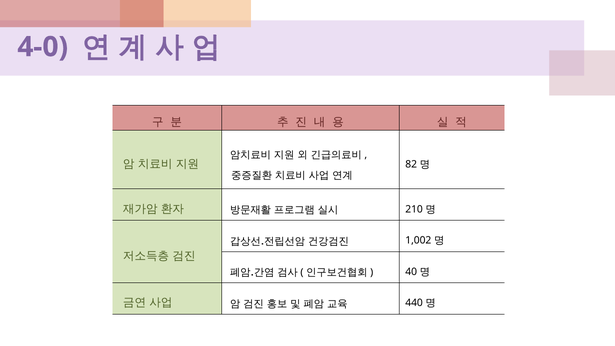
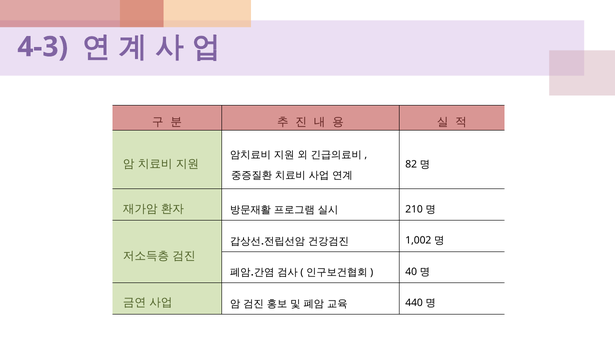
4-0: 4-0 -> 4-3
